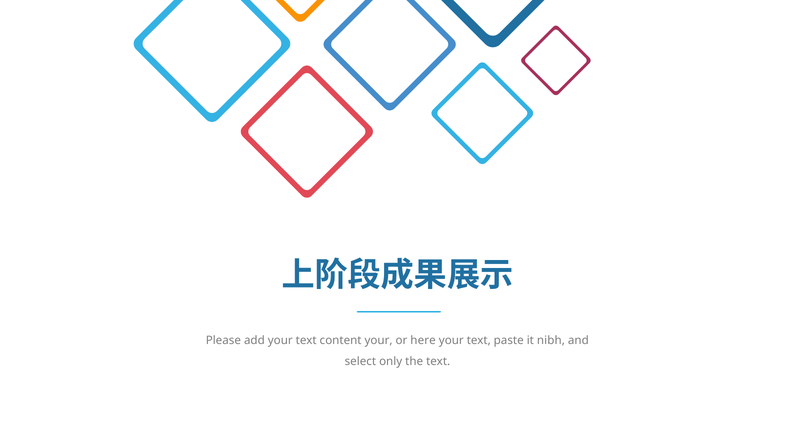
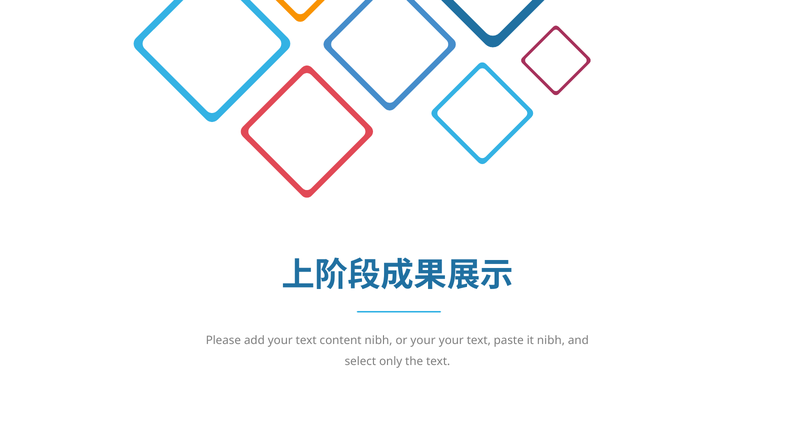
content your: your -> nibh
or here: here -> your
